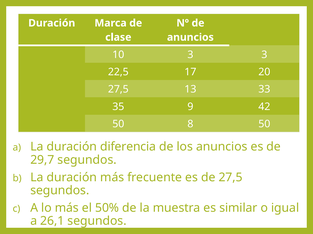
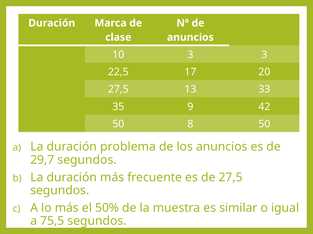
diferencia: diferencia -> problema
26,1: 26,1 -> 75,5
